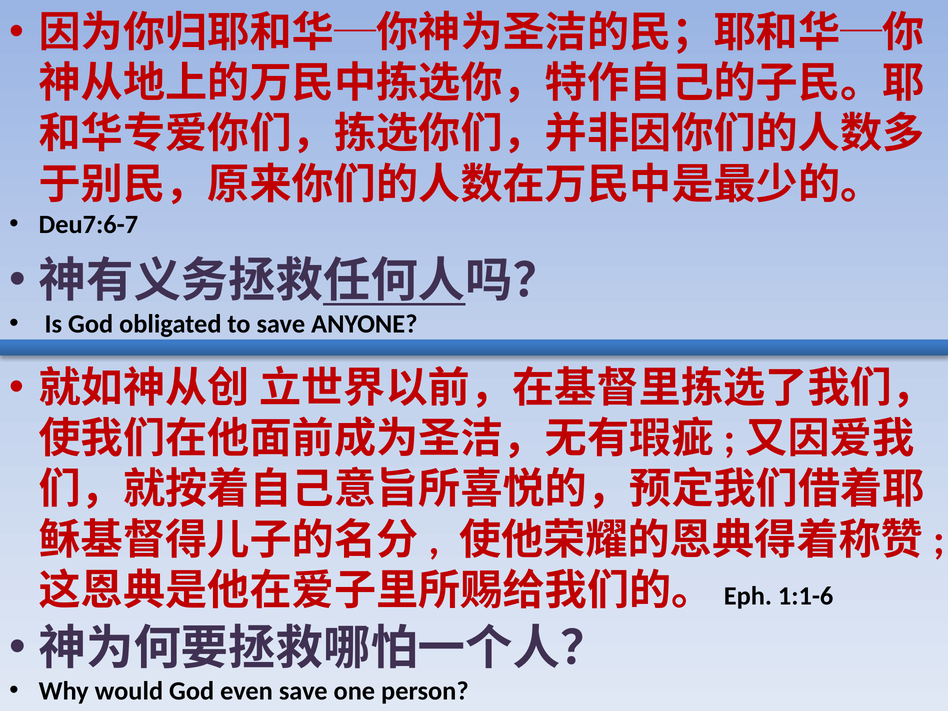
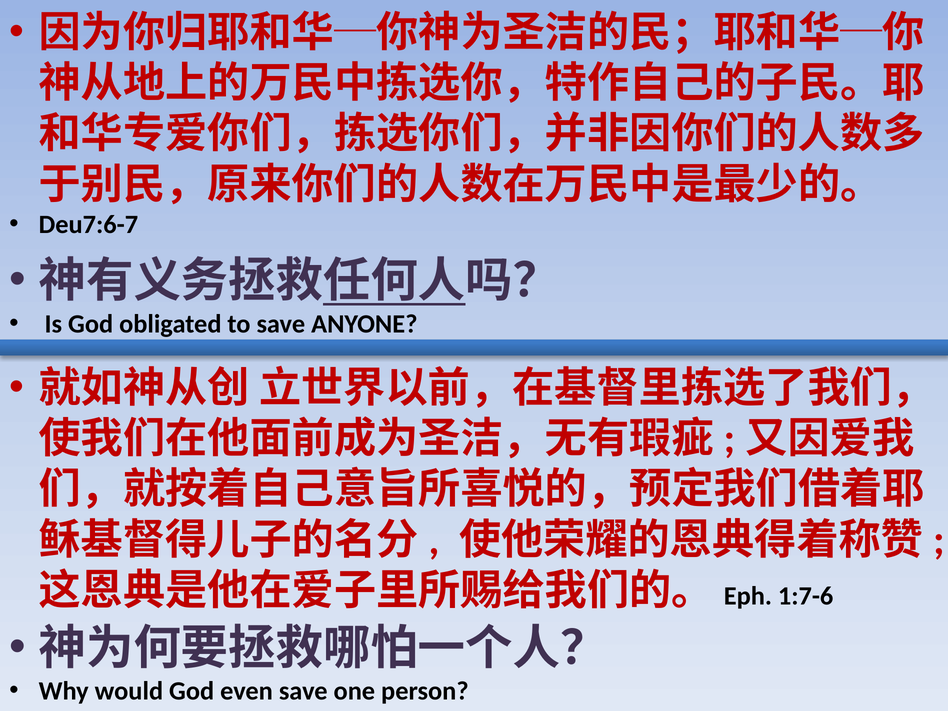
1:1-6: 1:1-6 -> 1:7-6
